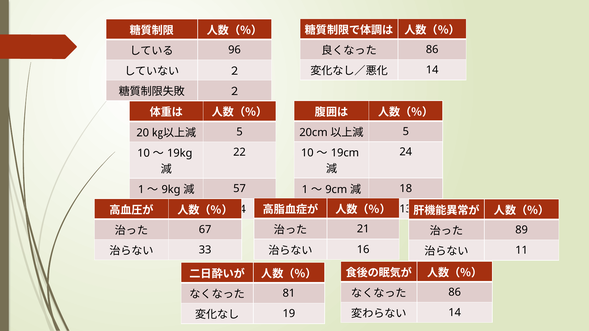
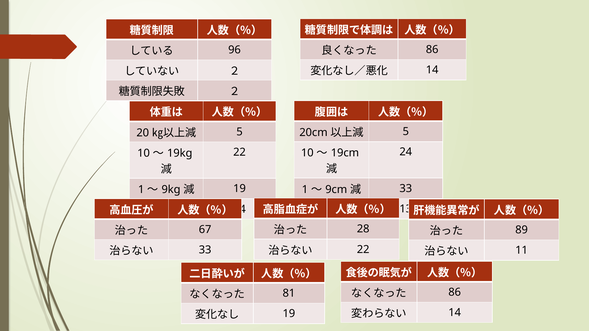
18 at (406, 189): 18 -> 33
57 at (240, 189): 57 -> 19
21: 21 -> 28
16 at (363, 250): 16 -> 22
